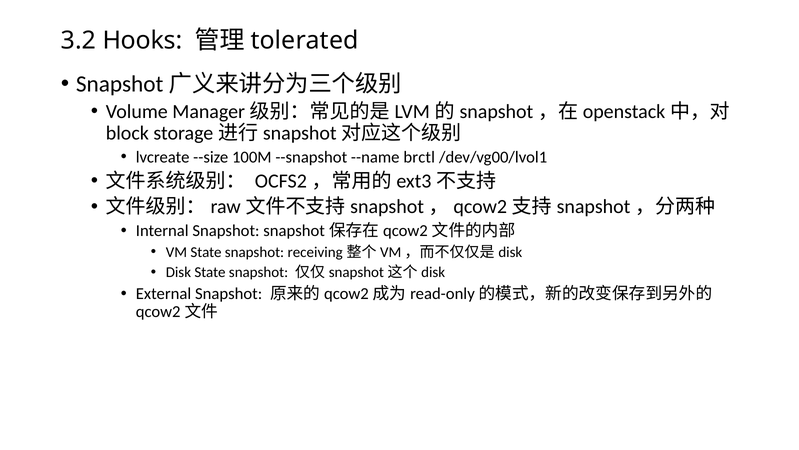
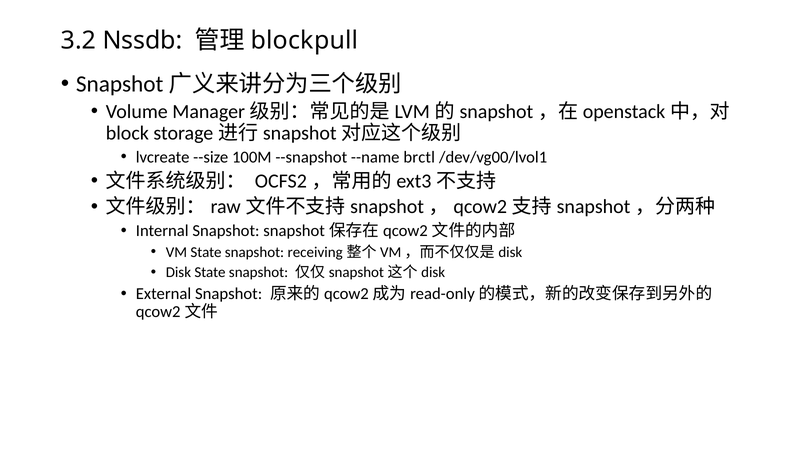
Hooks: Hooks -> Nssdb
tolerated: tolerated -> blockpull
